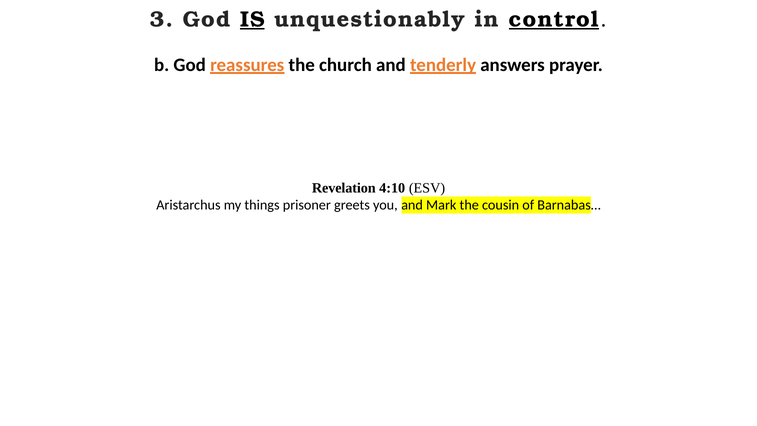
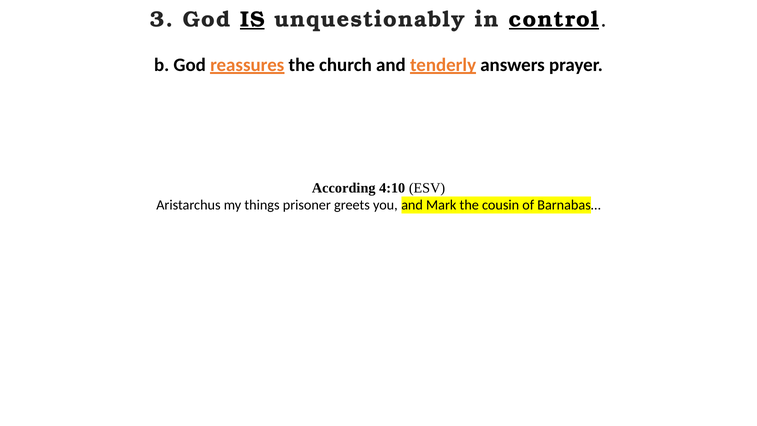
Revelation: Revelation -> According
